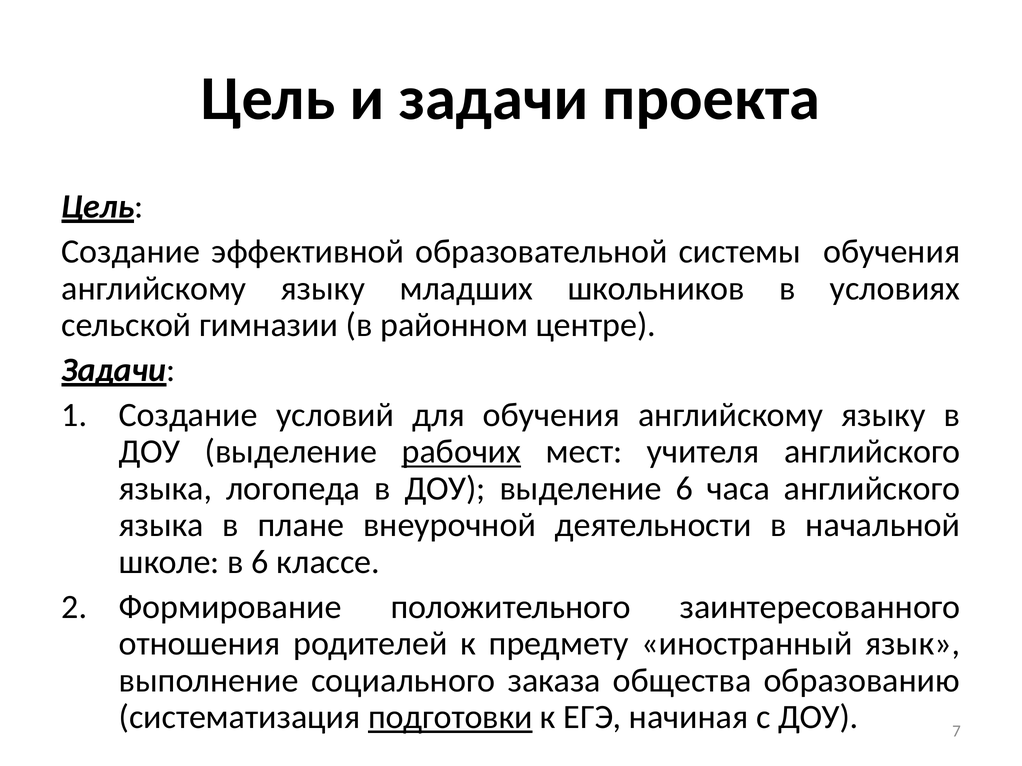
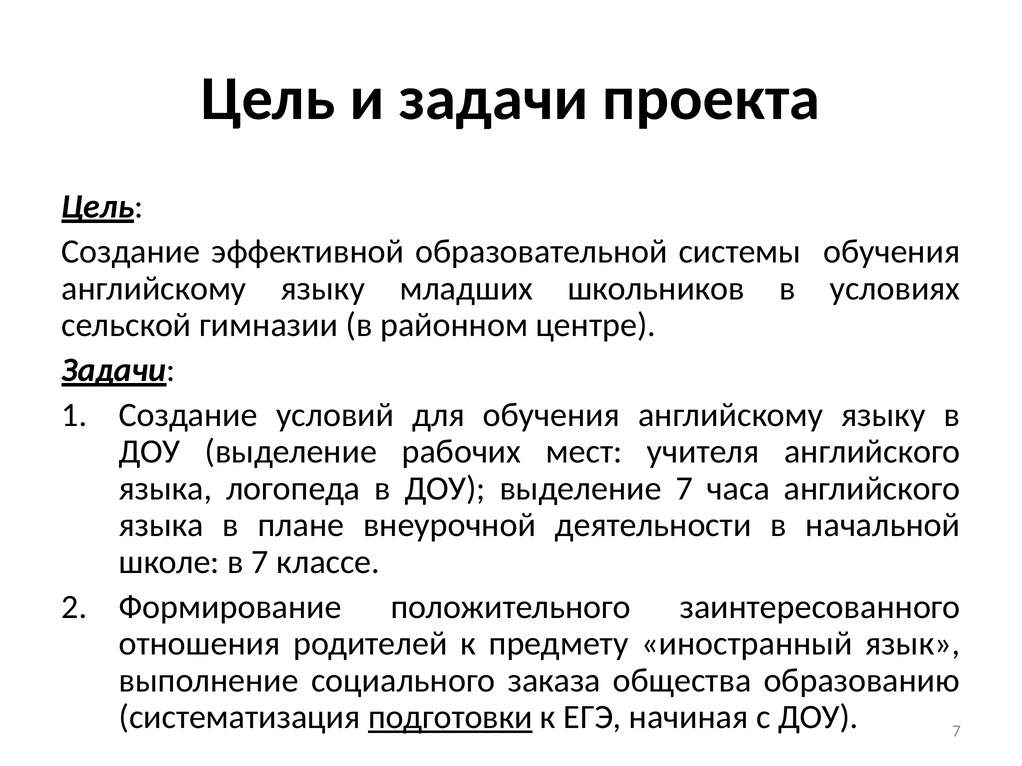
рабочих underline: present -> none
выделение 6: 6 -> 7
в 6: 6 -> 7
